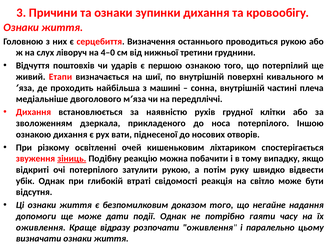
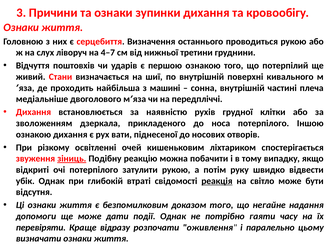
4‒0: 4‒0 -> 4‒7
Етапи: Етапи -> Стани
реакція underline: none -> present
оживлення at (41, 228): оживлення -> перевіряти
